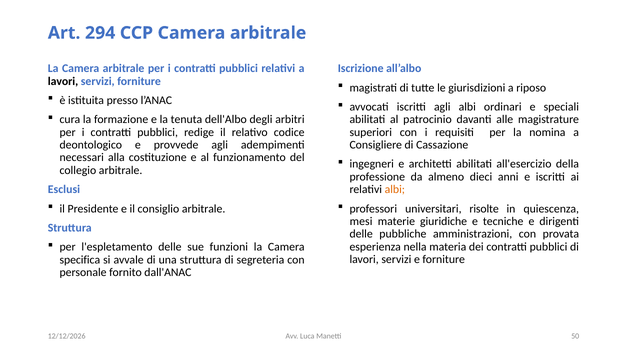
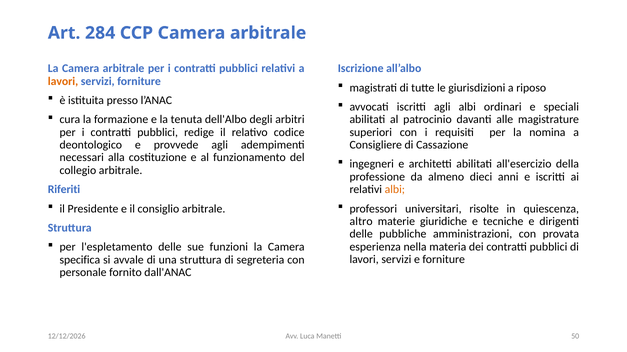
294: 294 -> 284
lavori at (63, 81) colour: black -> orange
Esclusi: Esclusi -> Riferiti
mesi: mesi -> altro
